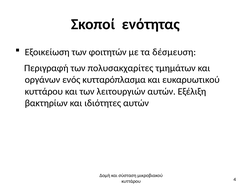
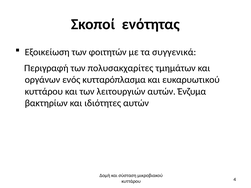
δέσμευση: δέσμευση -> συγγενικά
Εξέλιξη: Εξέλιξη -> Ένζυμα
